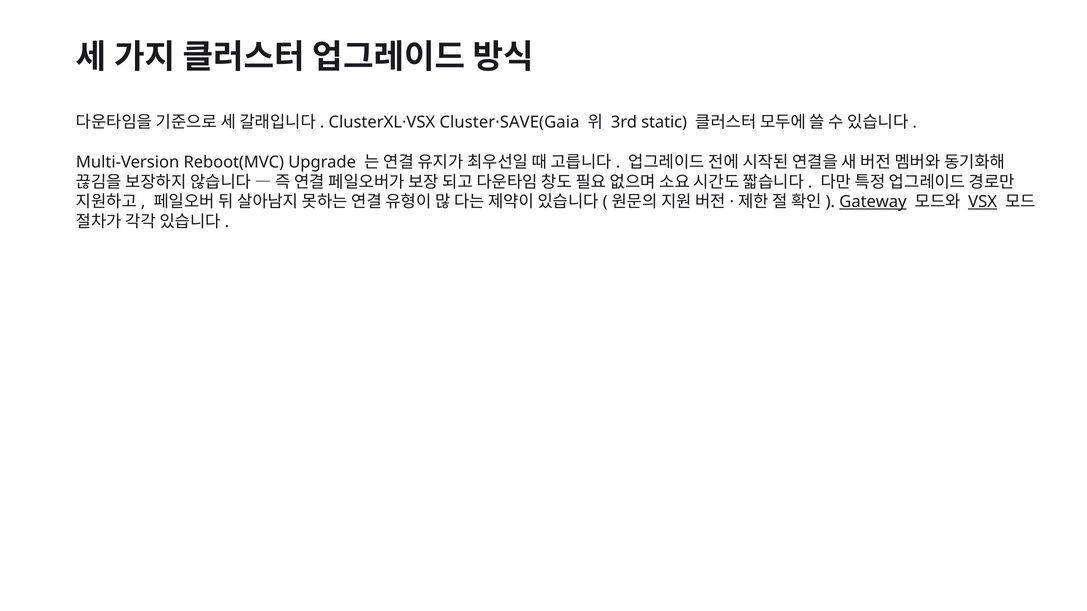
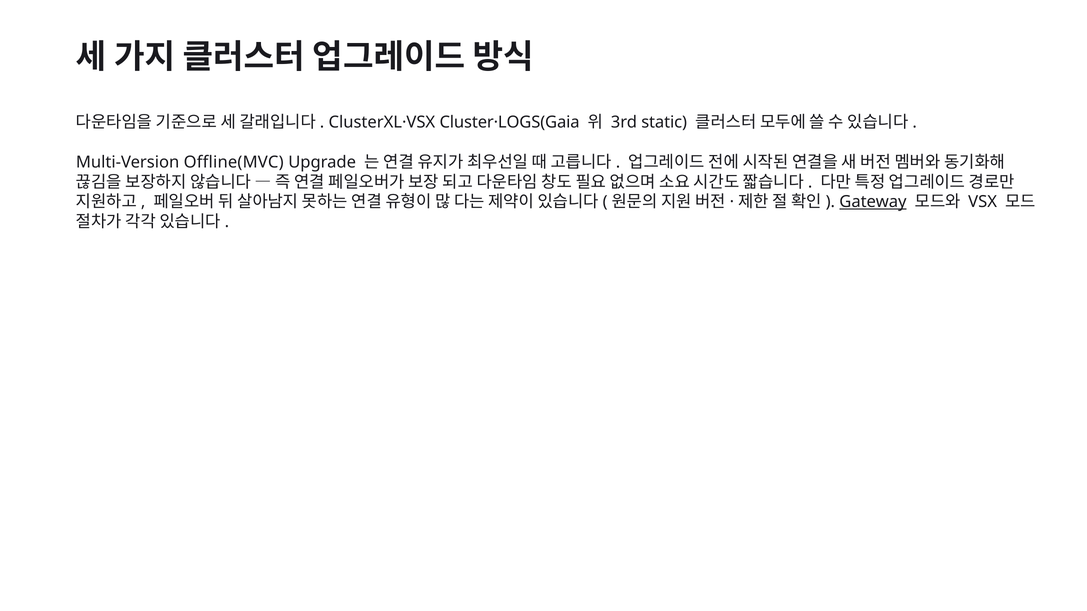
Cluster·SAVE(Gaia: Cluster·SAVE(Gaia -> Cluster·LOGS(Gaia
Reboot(MVC: Reboot(MVC -> Offline(MVC
VSX underline: present -> none
